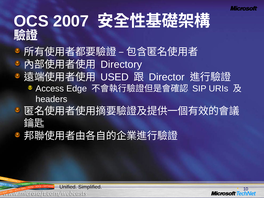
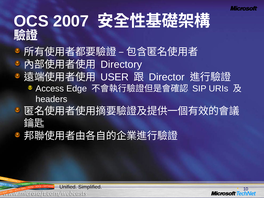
USED: USED -> USER
